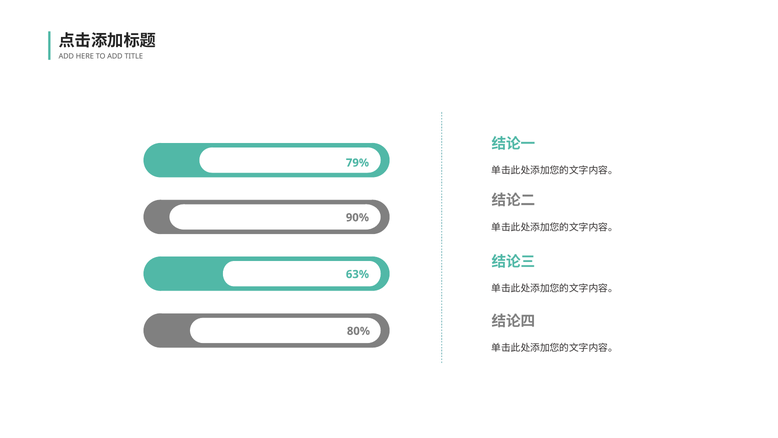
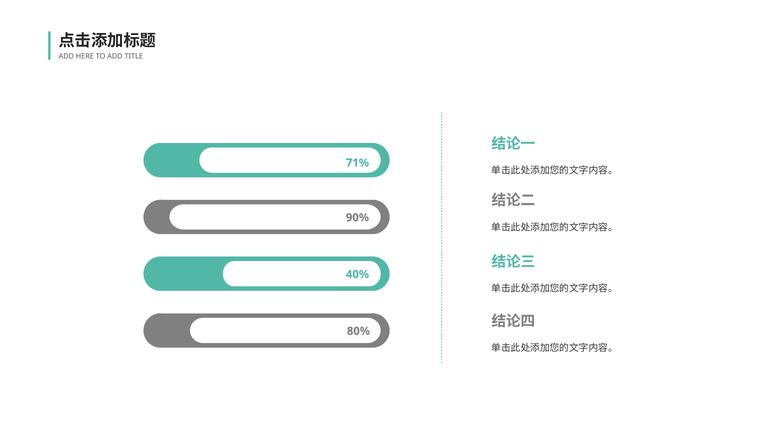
79%: 79% -> 71%
63%: 63% -> 40%
